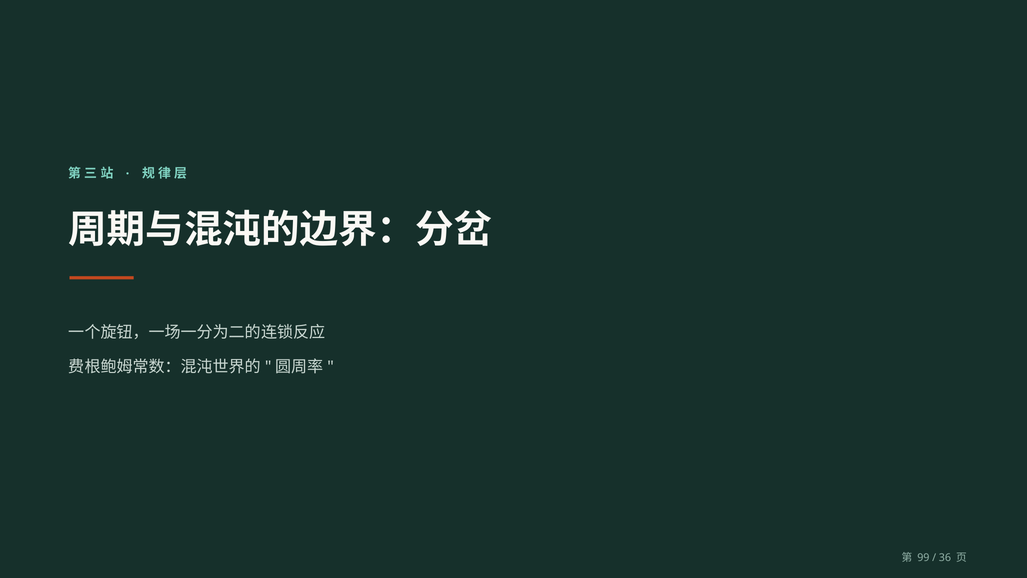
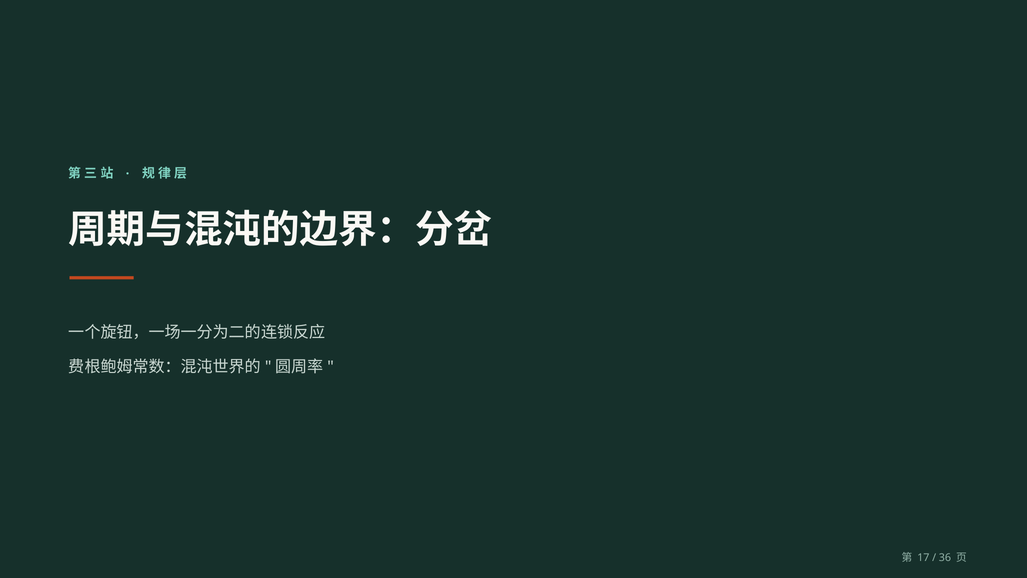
99: 99 -> 17
